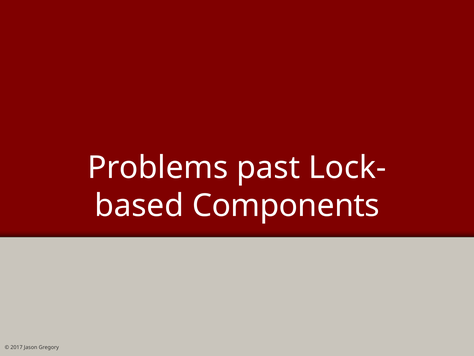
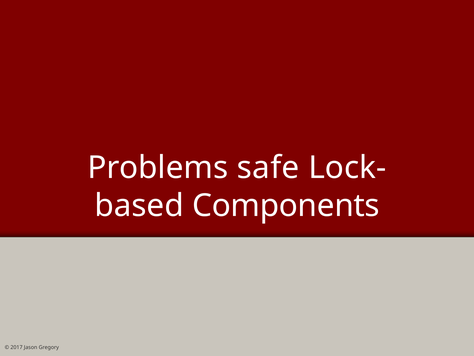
past: past -> safe
